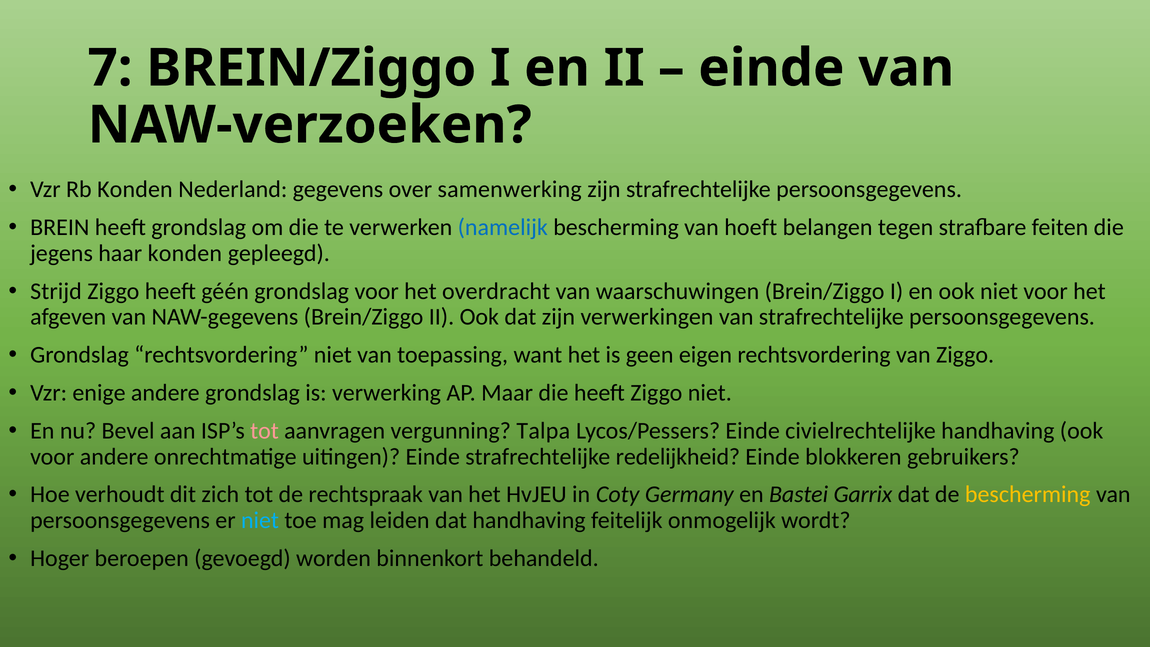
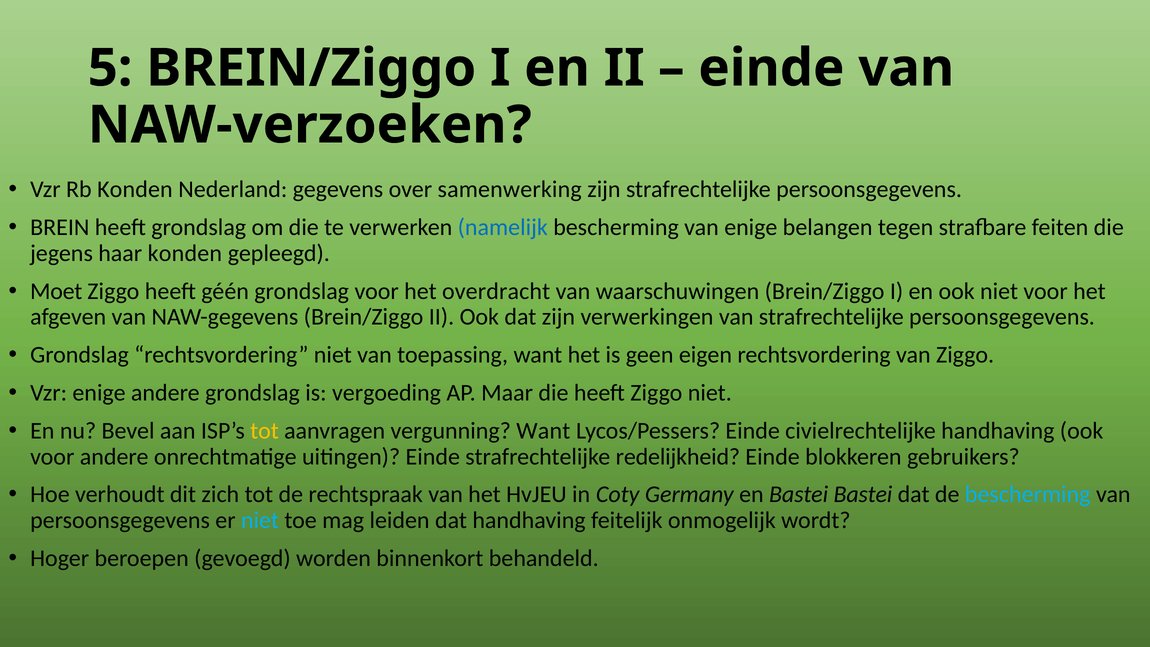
7: 7 -> 5
van hoeft: hoeft -> enige
Strijd: Strijd -> Moet
verwerking: verwerking -> vergoeding
tot at (264, 431) colour: pink -> yellow
vergunning Talpa: Talpa -> Want
Bastei Garrix: Garrix -> Bastei
bescherming at (1028, 494) colour: yellow -> light blue
